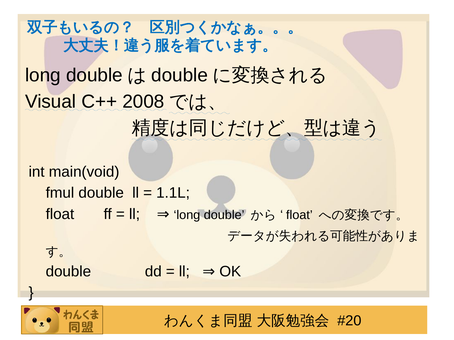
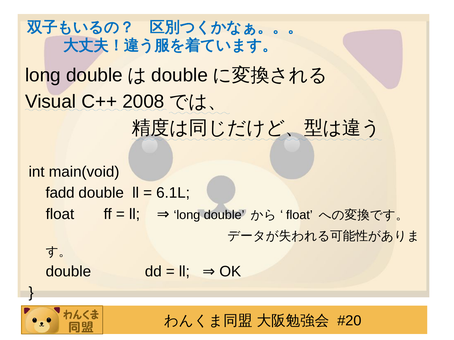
fmul: fmul -> fadd
1.1L: 1.1L -> 6.1L
